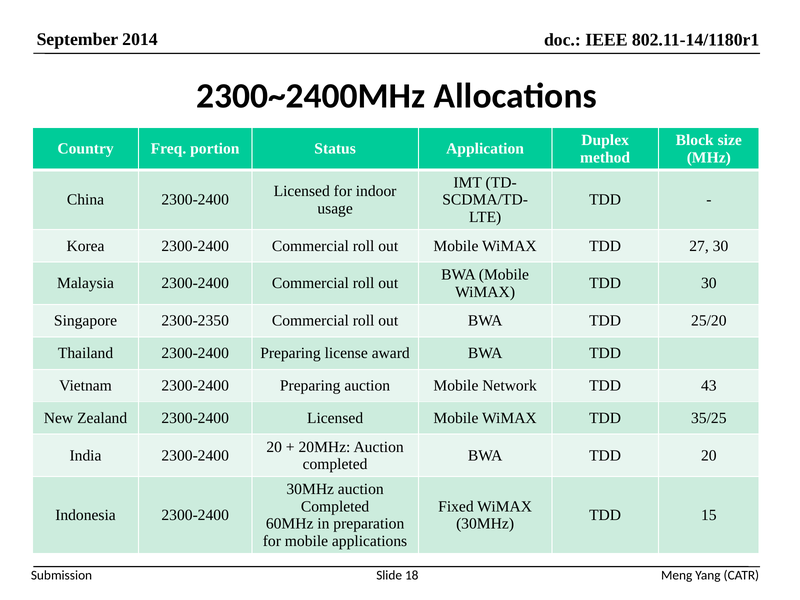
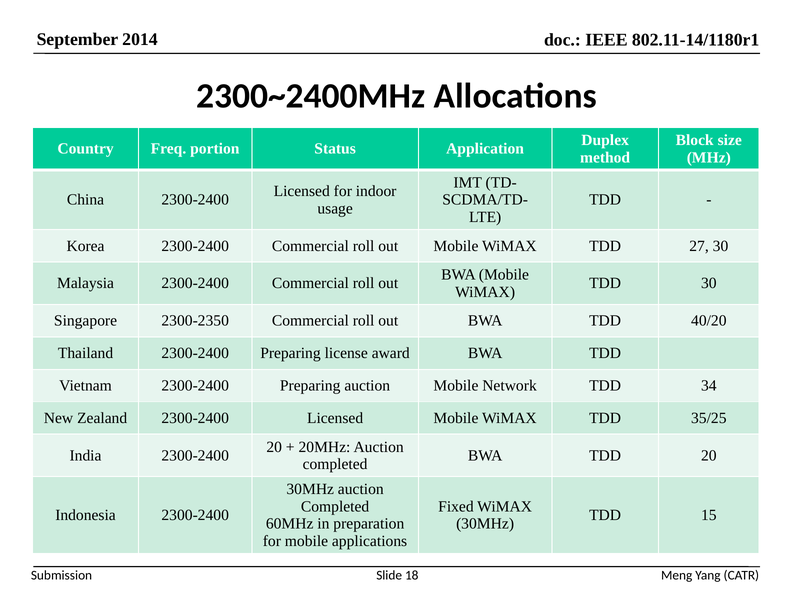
25/20: 25/20 -> 40/20
43: 43 -> 34
